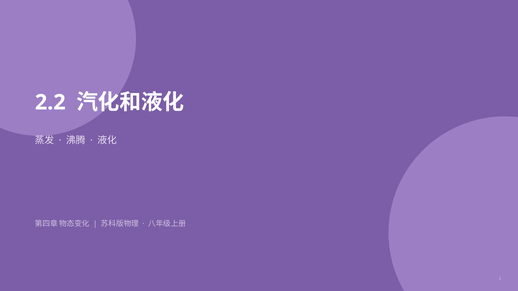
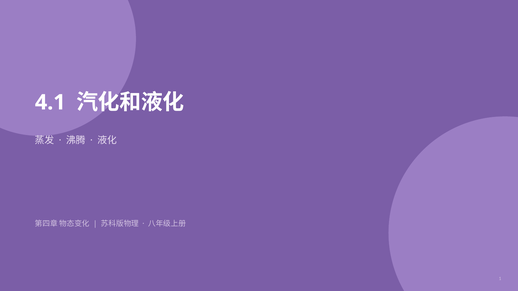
2.2: 2.2 -> 4.1
